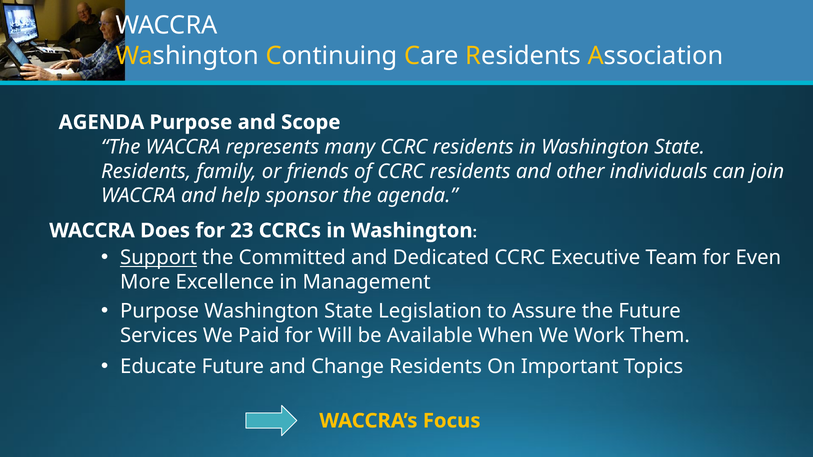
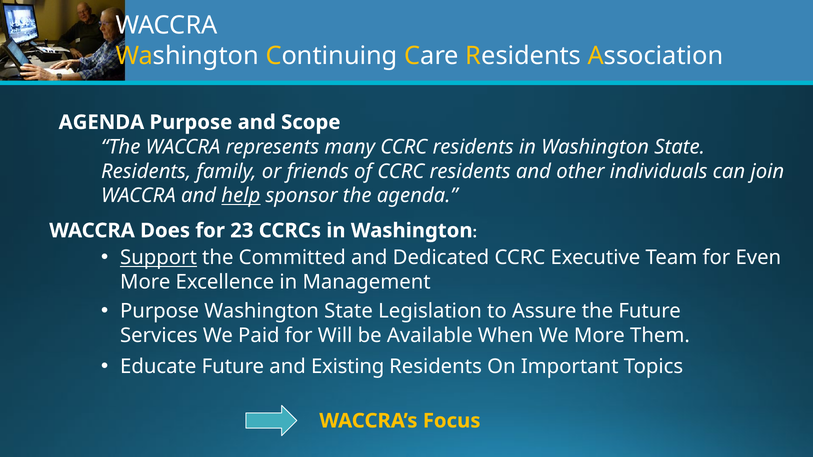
help underline: none -> present
We Work: Work -> More
Change: Change -> Existing
